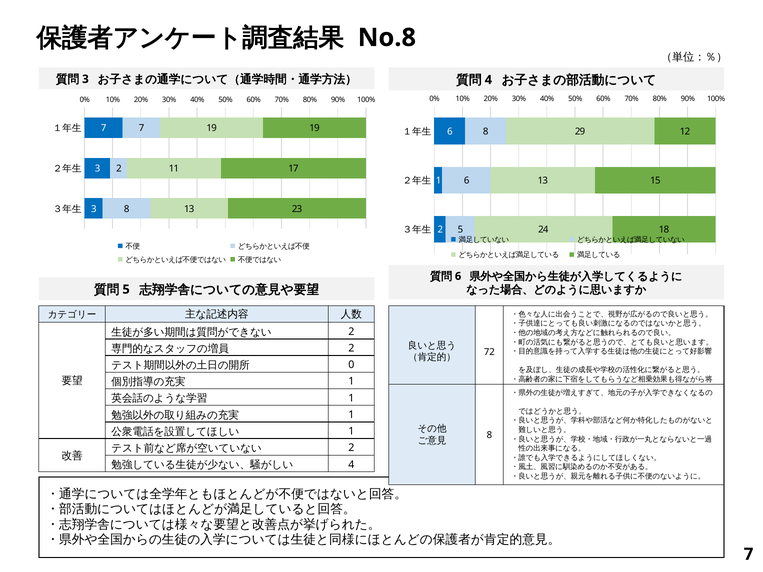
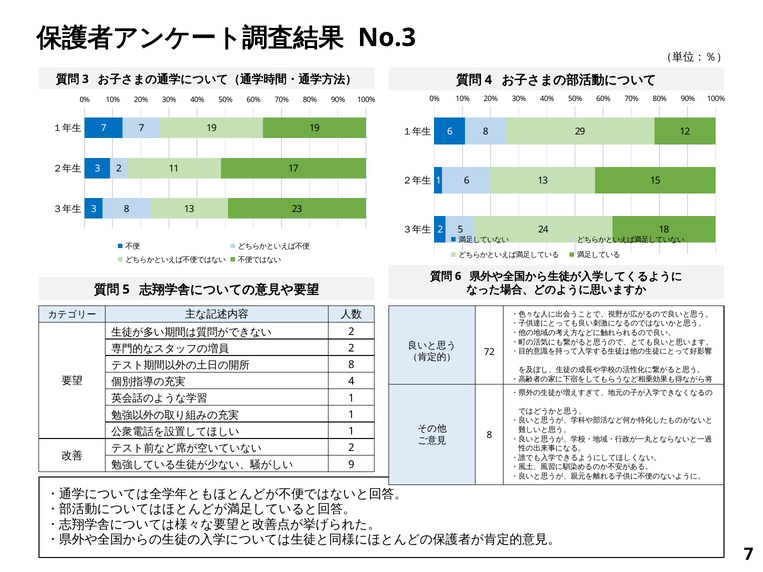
No.8: No.8 -> No.3
0 at (351, 365): 0 -> 8
1 at (351, 382): 1 -> 4
4 at (351, 465): 4 -> 9
